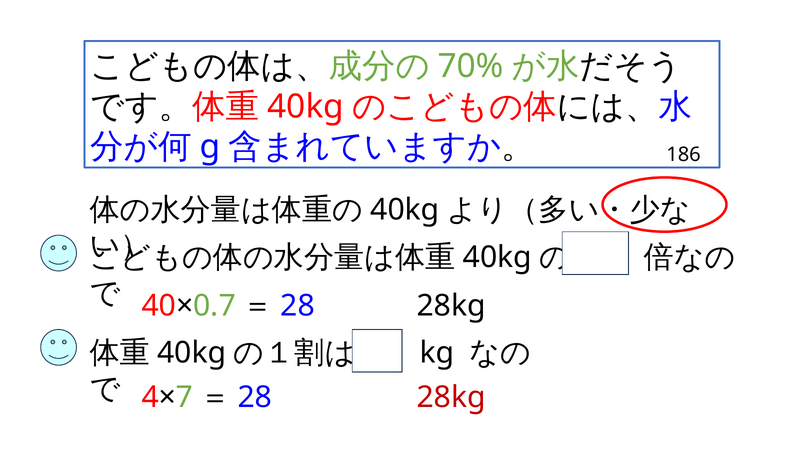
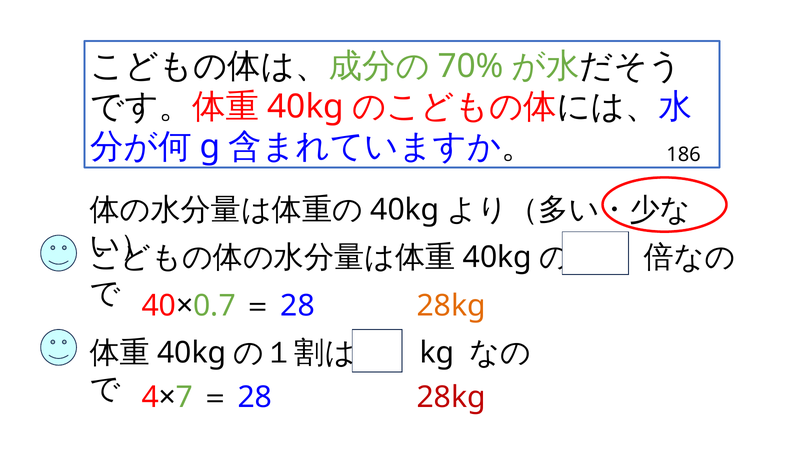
28kg at (451, 306) colour: black -> orange
